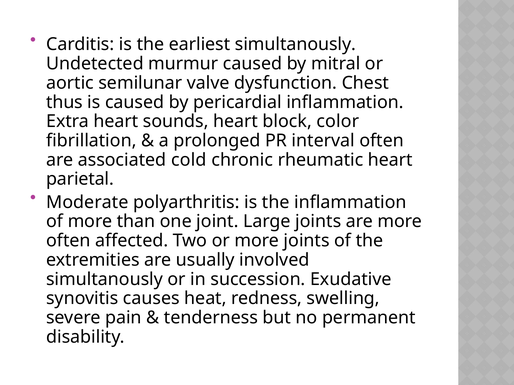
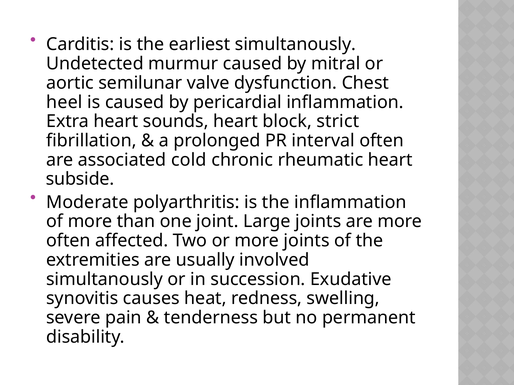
thus: thus -> heel
color: color -> strict
parietal: parietal -> subside
